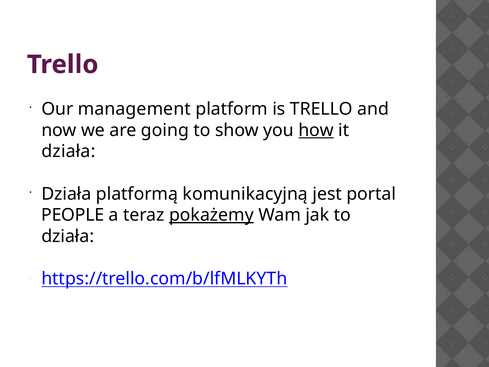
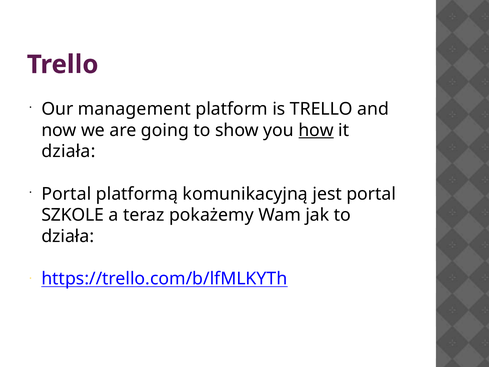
Działa at (66, 194): Działa -> Portal
PEOPLE: PEOPLE -> SZKOLE
pokażemy underline: present -> none
